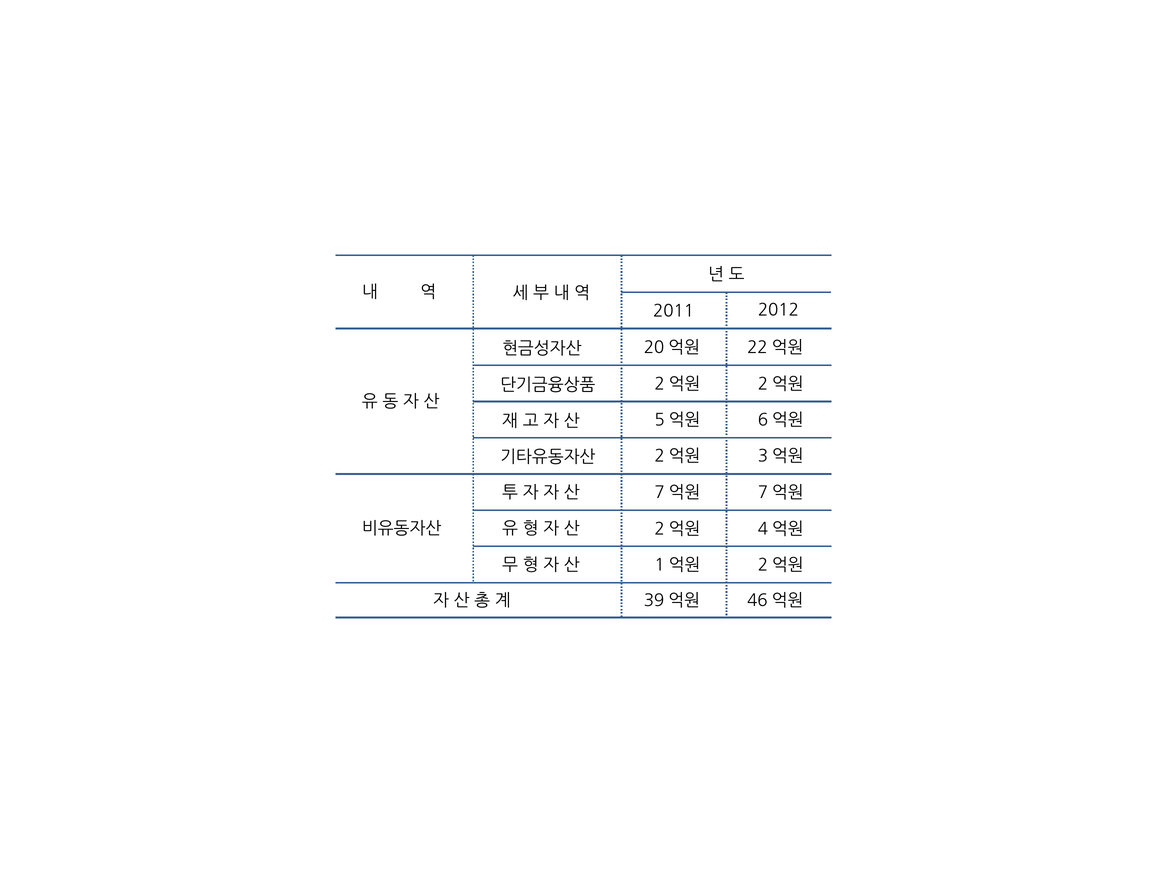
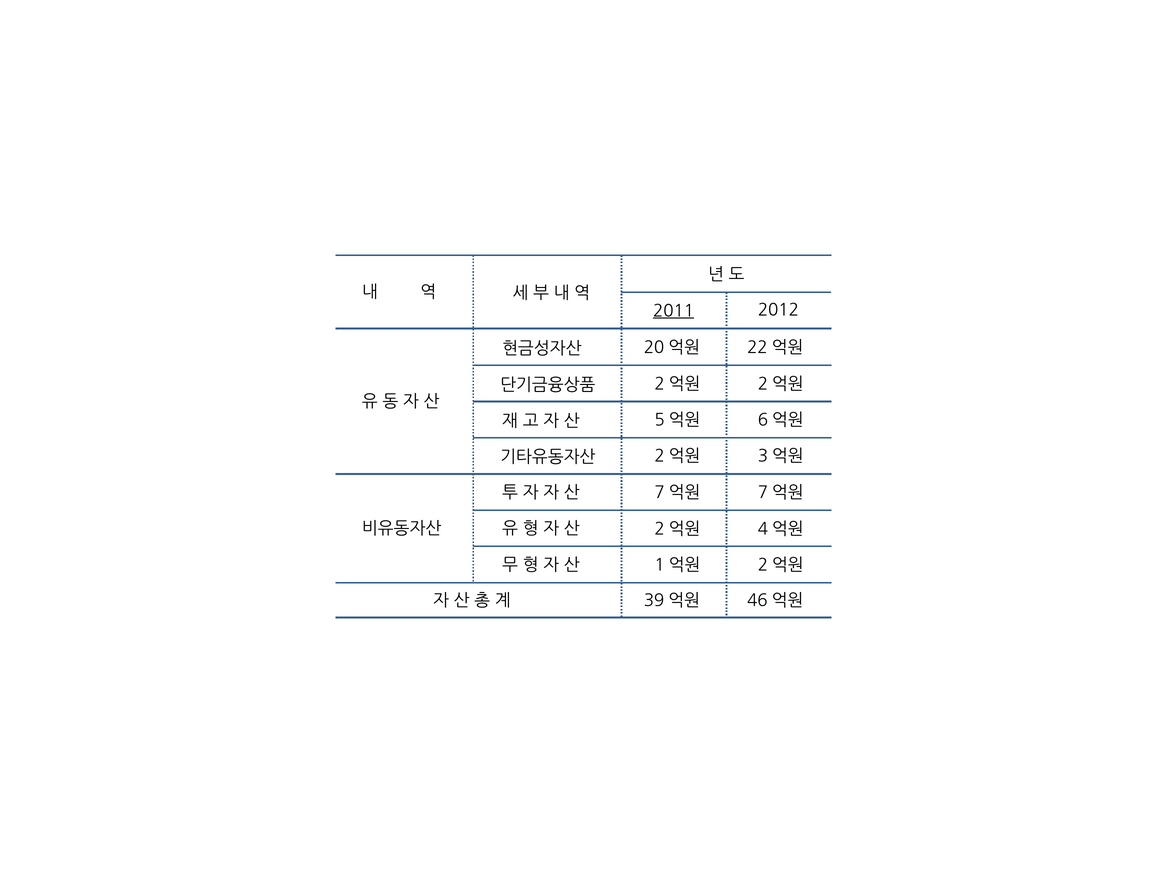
2011 underline: none -> present
